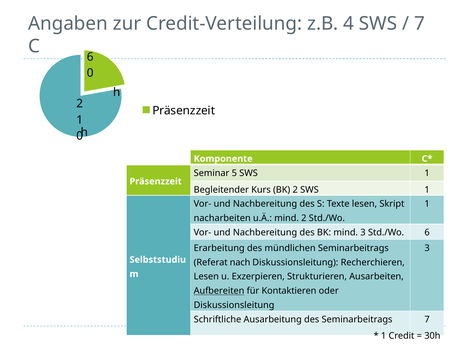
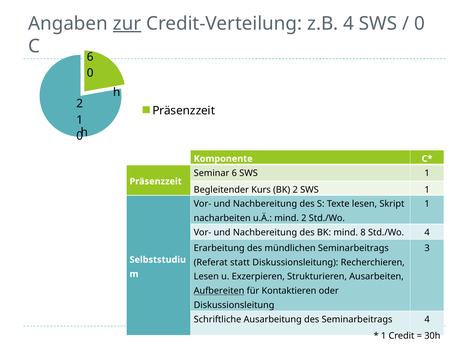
zur underline: none -> present
7 at (419, 24): 7 -> 0
Seminar 5: 5 -> 6
mind 3: 3 -> 8
Std./Wo 6: 6 -> 4
nach: nach -> statt
Seminarbeitrags 7: 7 -> 4
